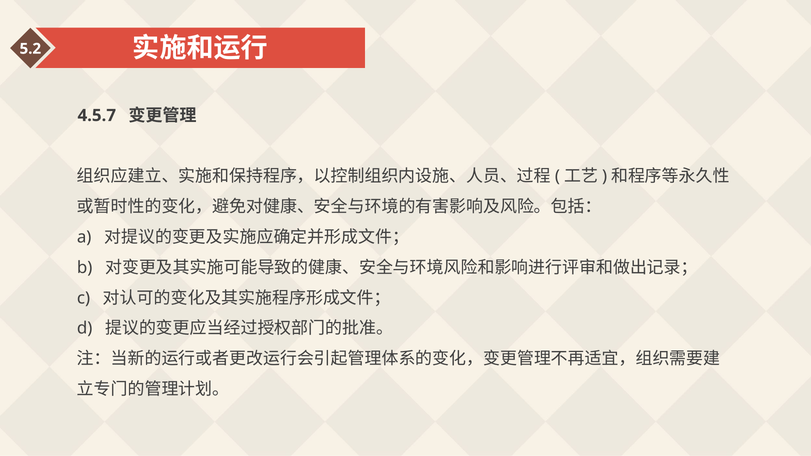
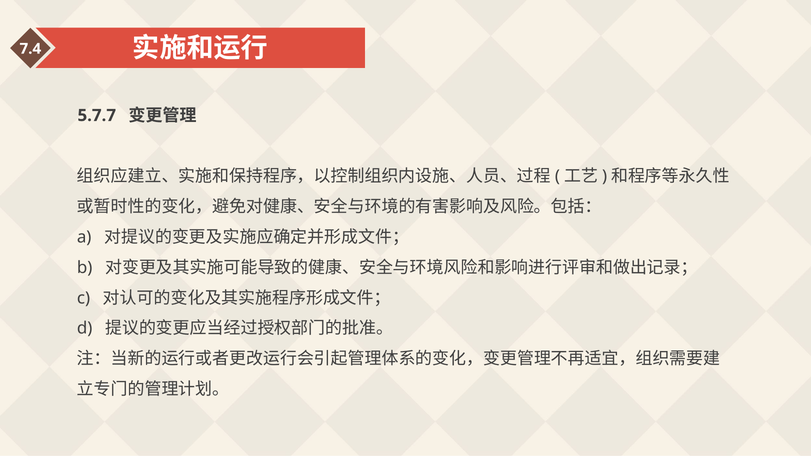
5.2: 5.2 -> 7.4
4.5.7: 4.5.7 -> 5.7.7
